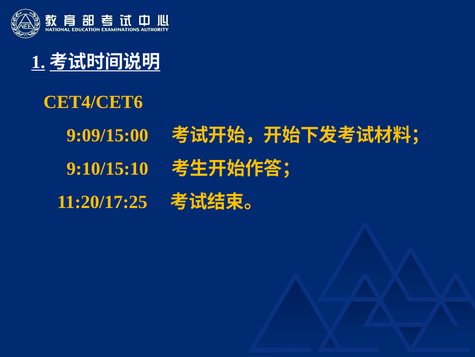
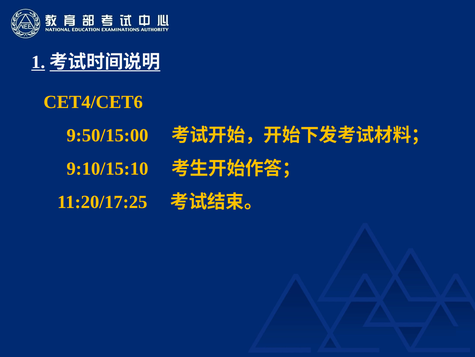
9:09/15:00: 9:09/15:00 -> 9:50/15:00
